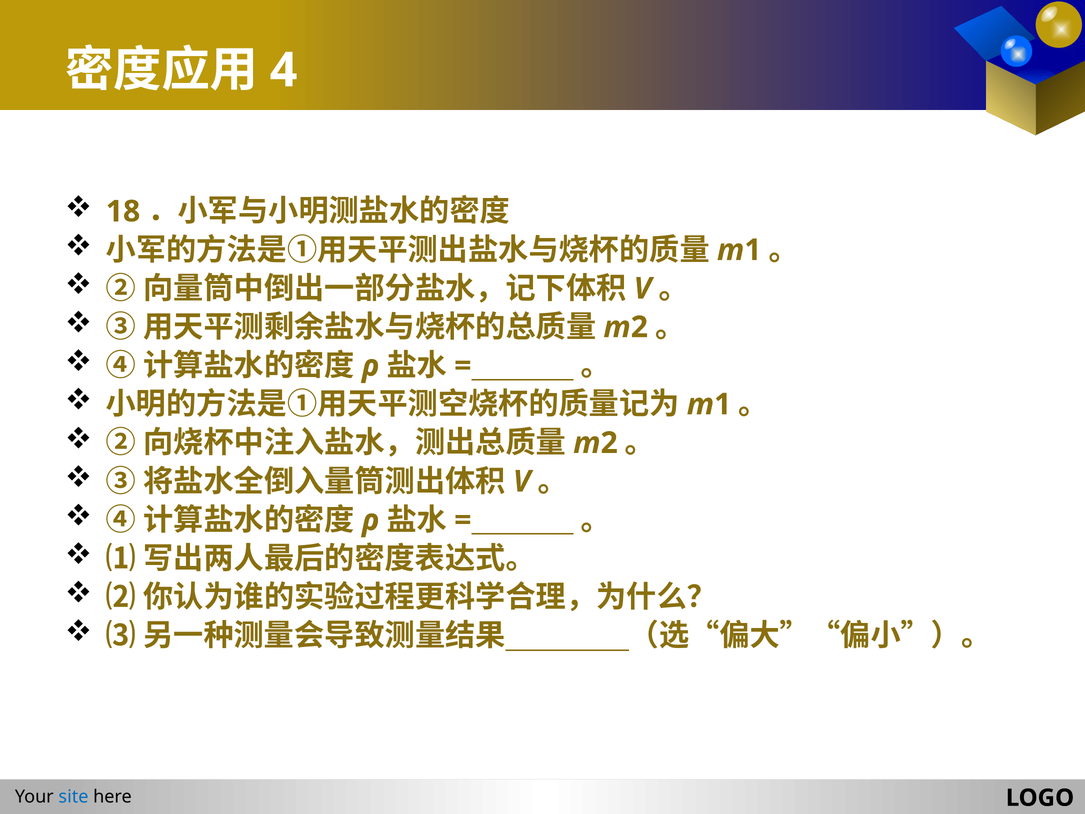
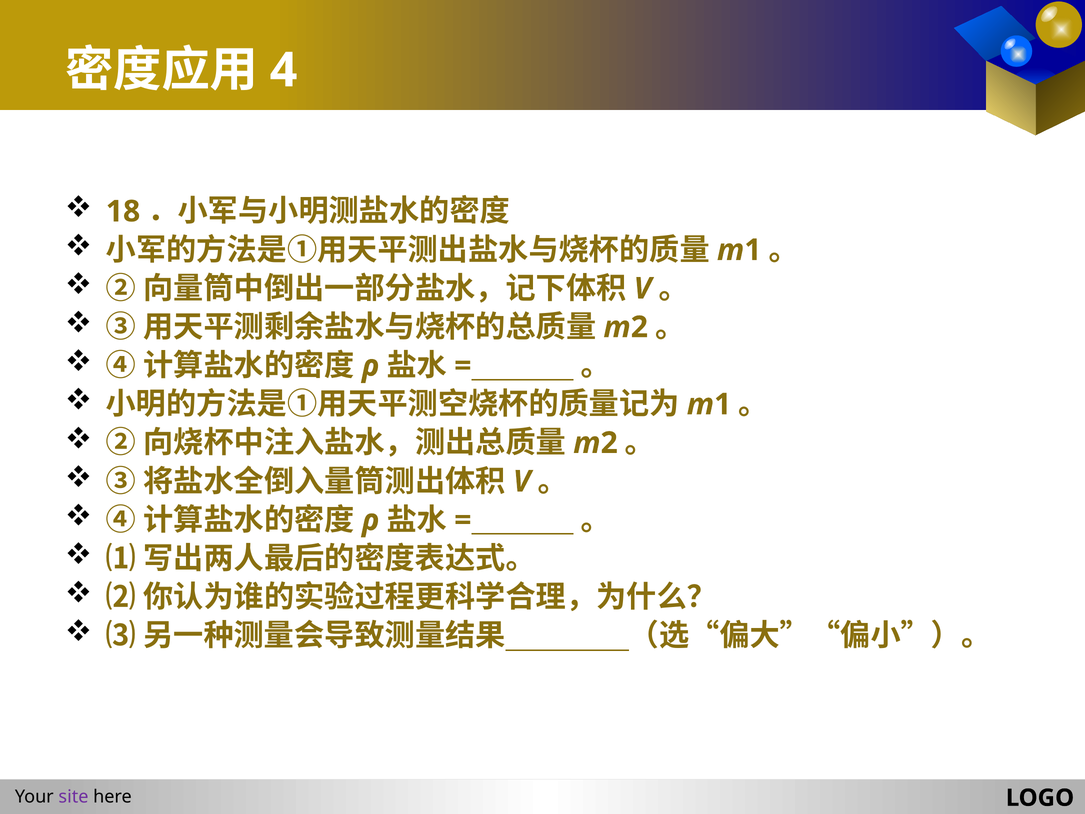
site colour: blue -> purple
